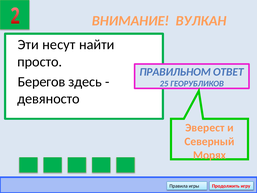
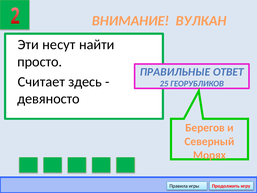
ПРАВИЛЬНОМ: ПРАВИЛЬНОМ -> ПРАВИЛЬНЫЕ
Берегов: Берегов -> Считает
Эверест: Эверест -> Берегов
